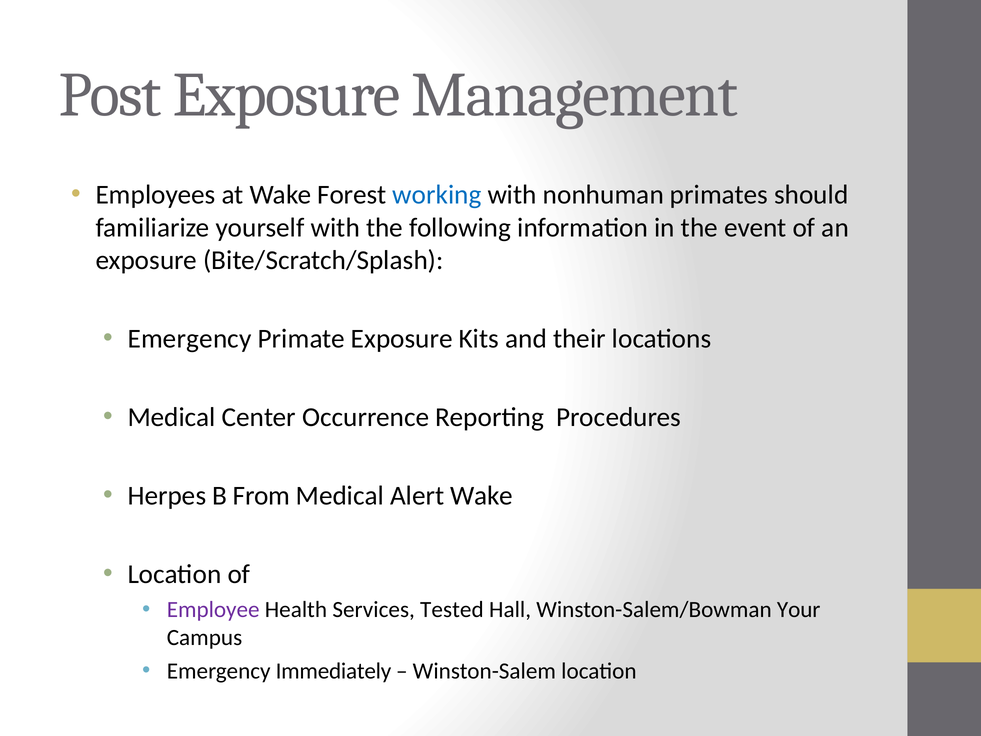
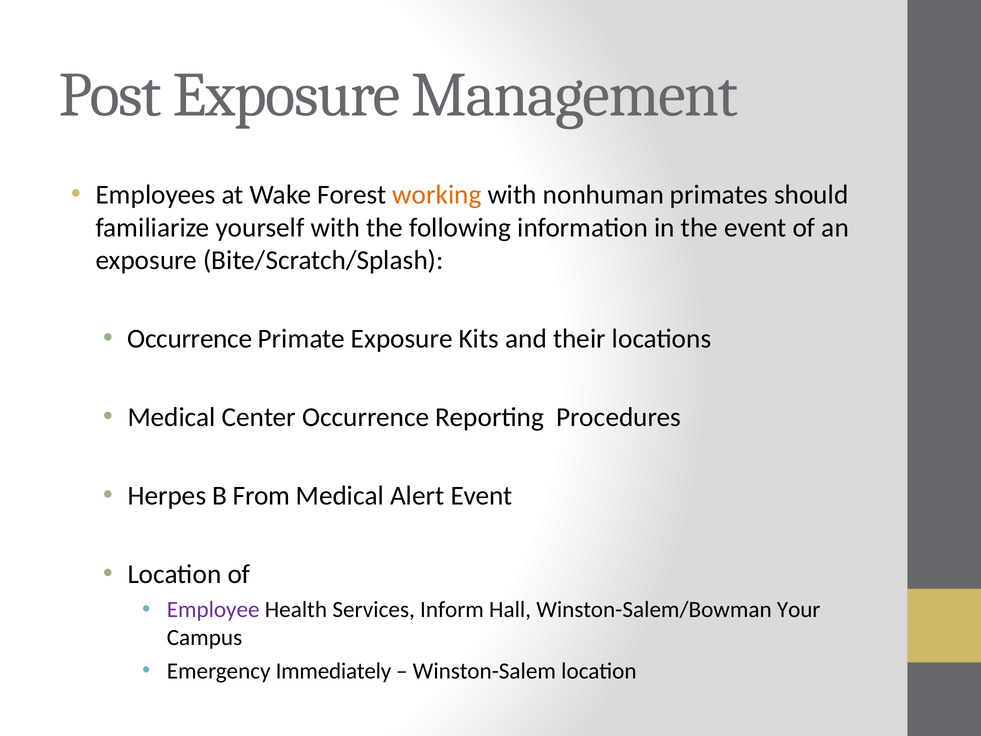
working colour: blue -> orange
Emergency at (190, 339): Emergency -> Occurrence
Alert Wake: Wake -> Event
Tested: Tested -> Inform
